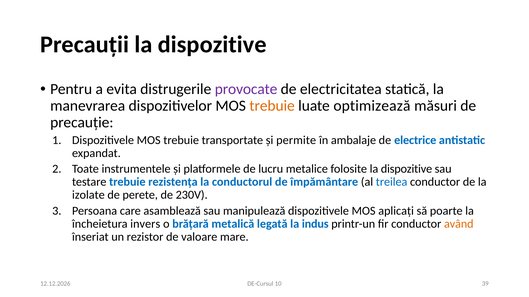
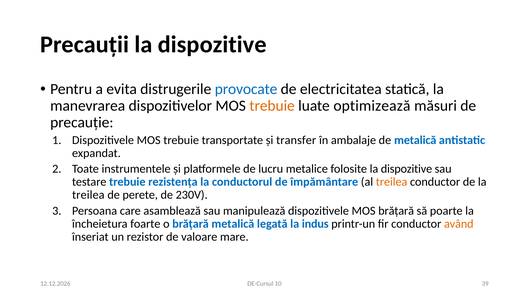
provocate colour: purple -> blue
permite: permite -> transfer
de electrice: electrice -> metalică
treilea at (392, 182) colour: blue -> orange
izolate at (88, 195): izolate -> treilea
MOS aplicați: aplicați -> brățară
invers: invers -> foarte
